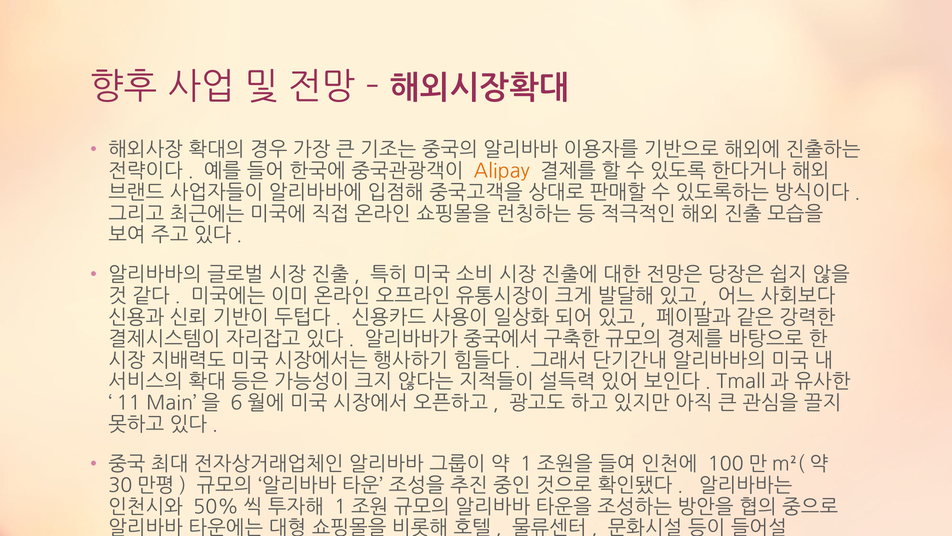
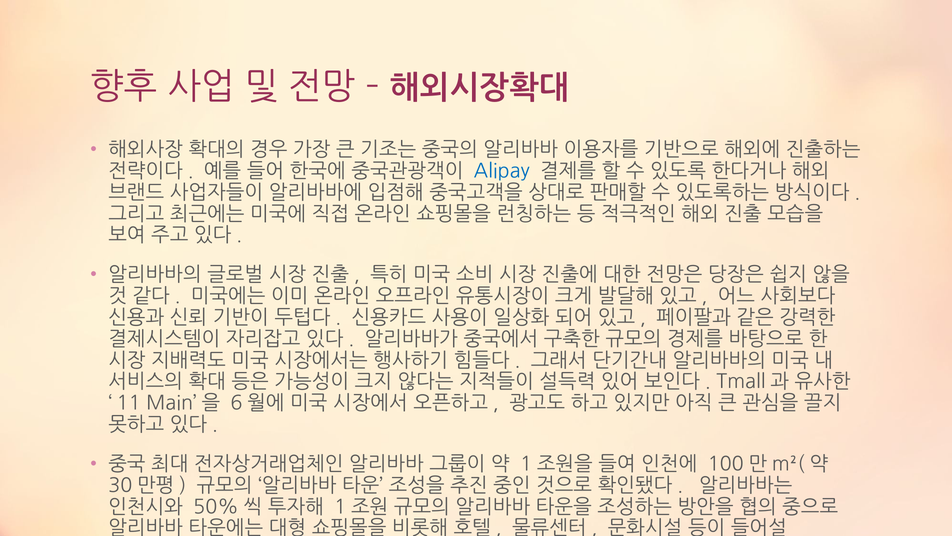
Alipay colour: orange -> blue
